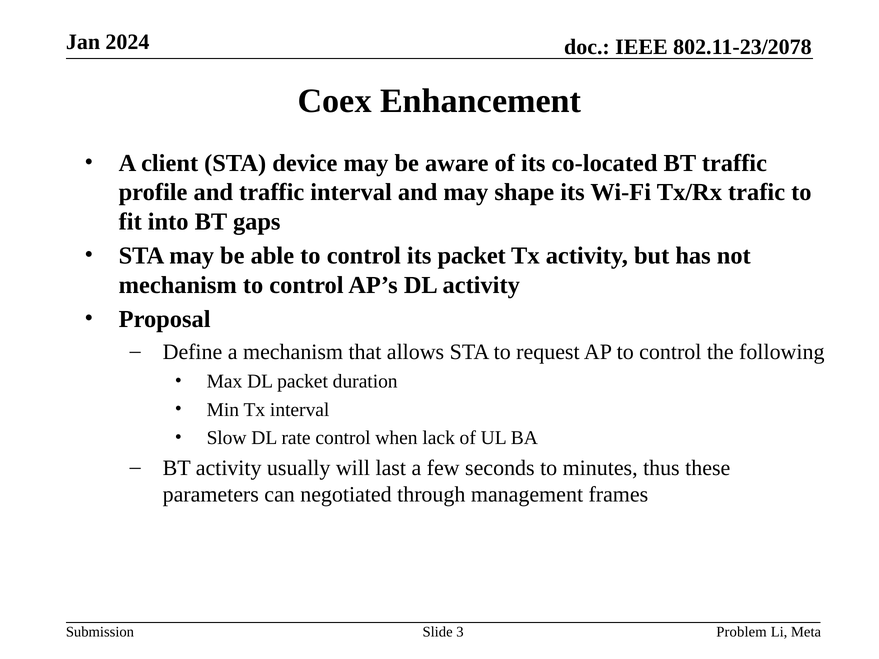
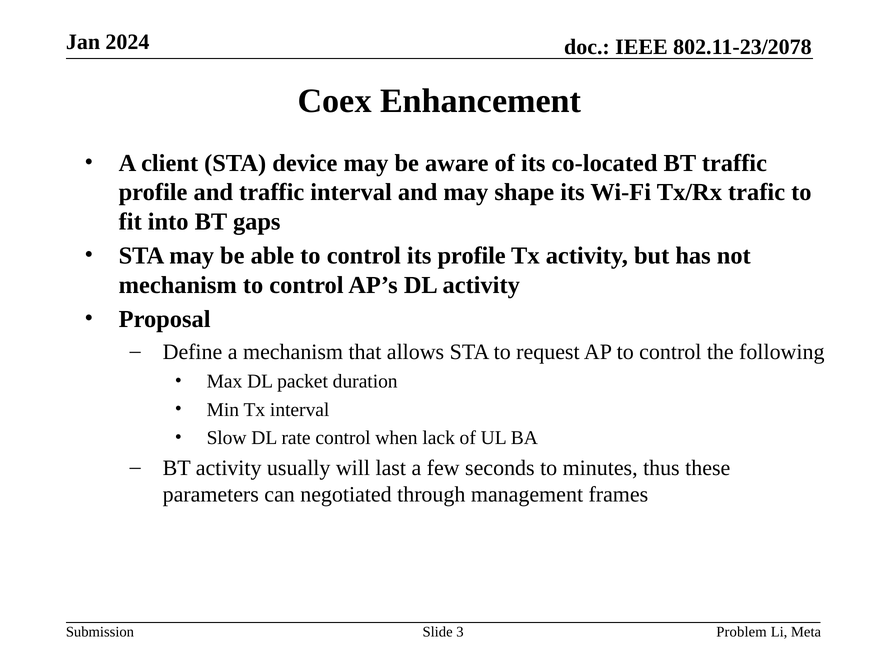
its packet: packet -> profile
